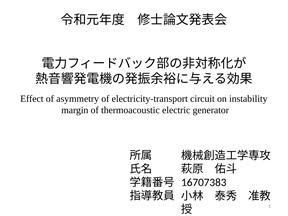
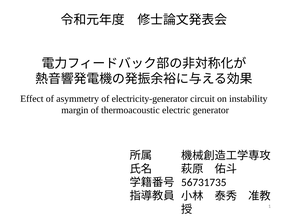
electricity-transport: electricity-transport -> electricity-generator
16707383: 16707383 -> 56731735
